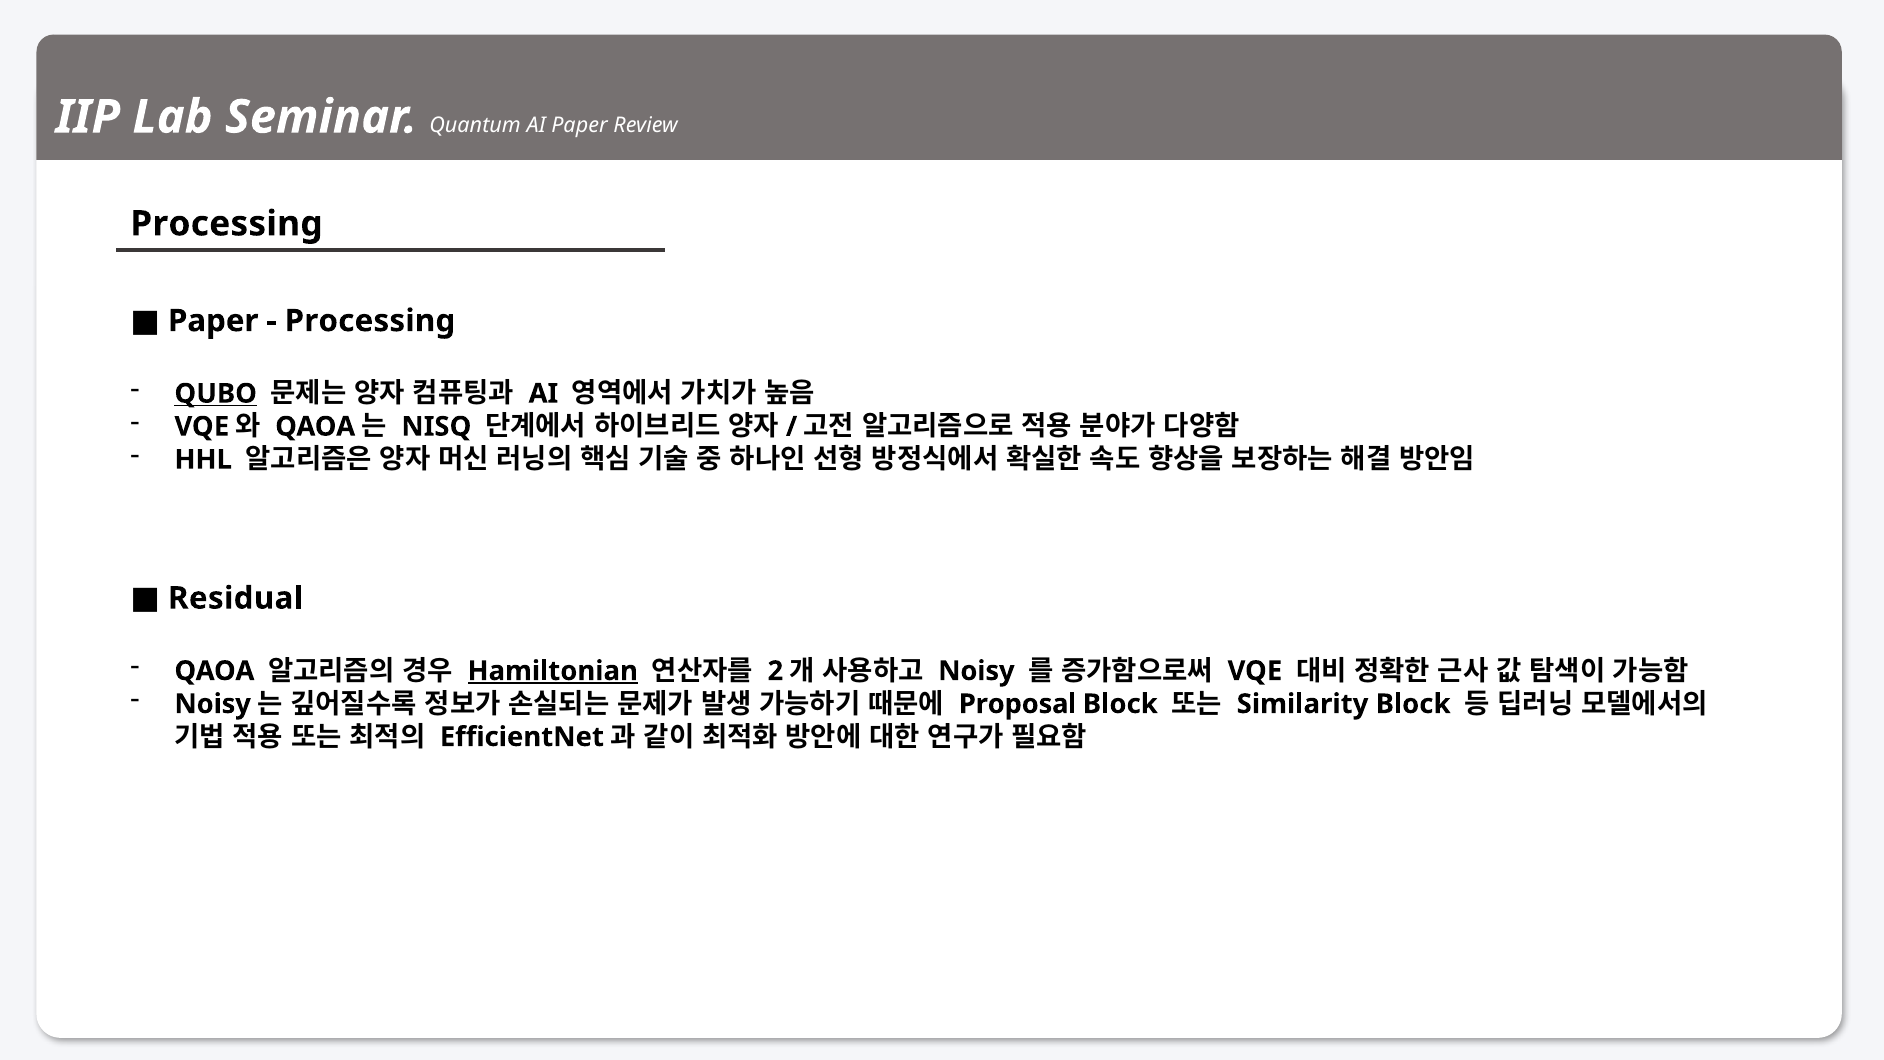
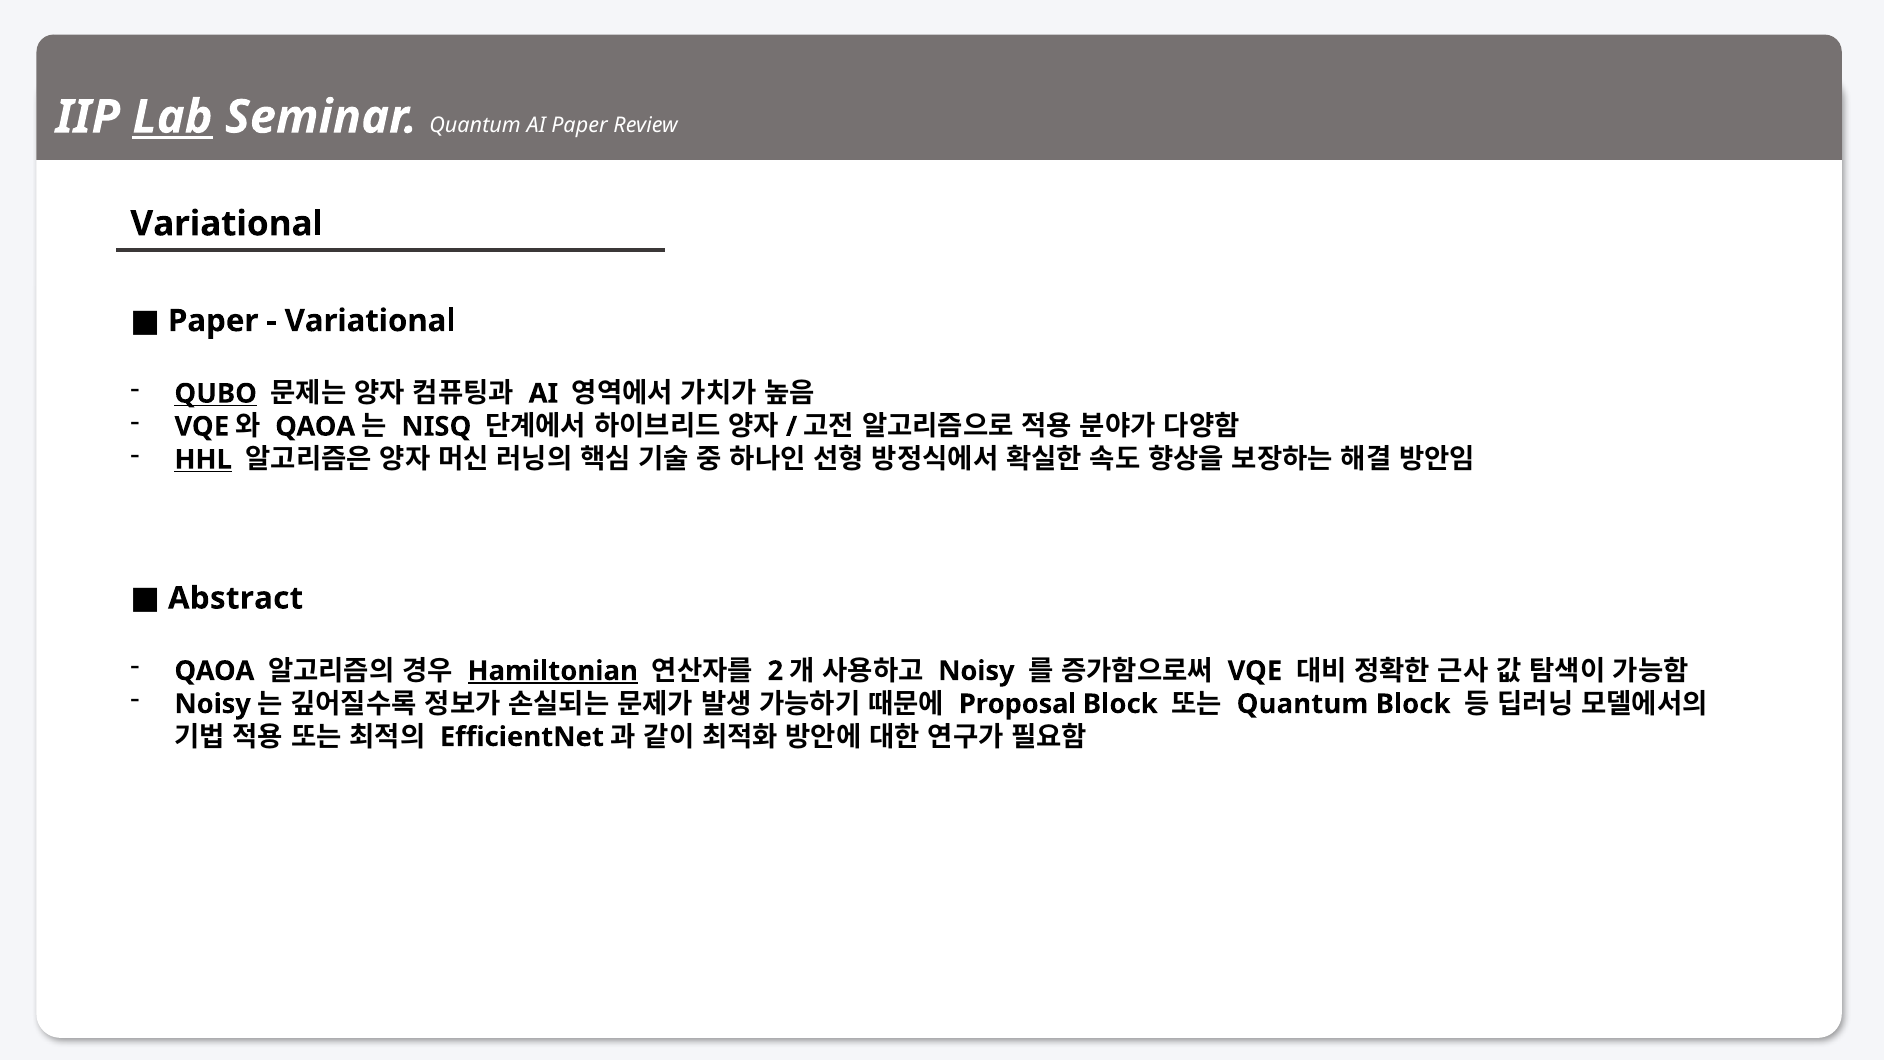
Lab underline: none -> present
Processing at (226, 224): Processing -> Variational
Processing at (370, 321): Processing -> Variational
HHL underline: none -> present
Residual: Residual -> Abstract
Similarity at (1303, 704): Similarity -> Quantum
